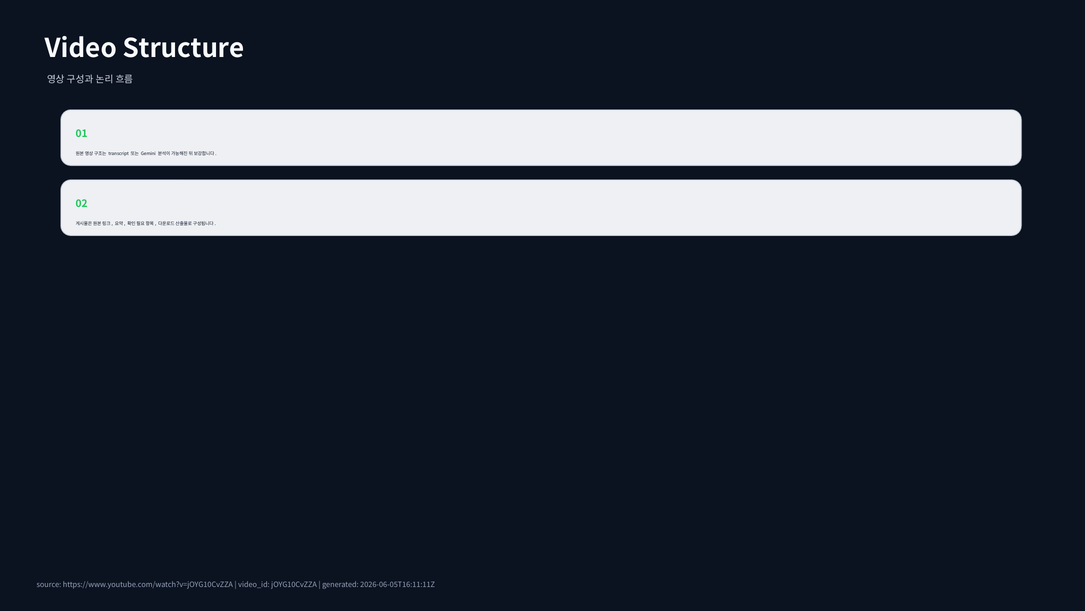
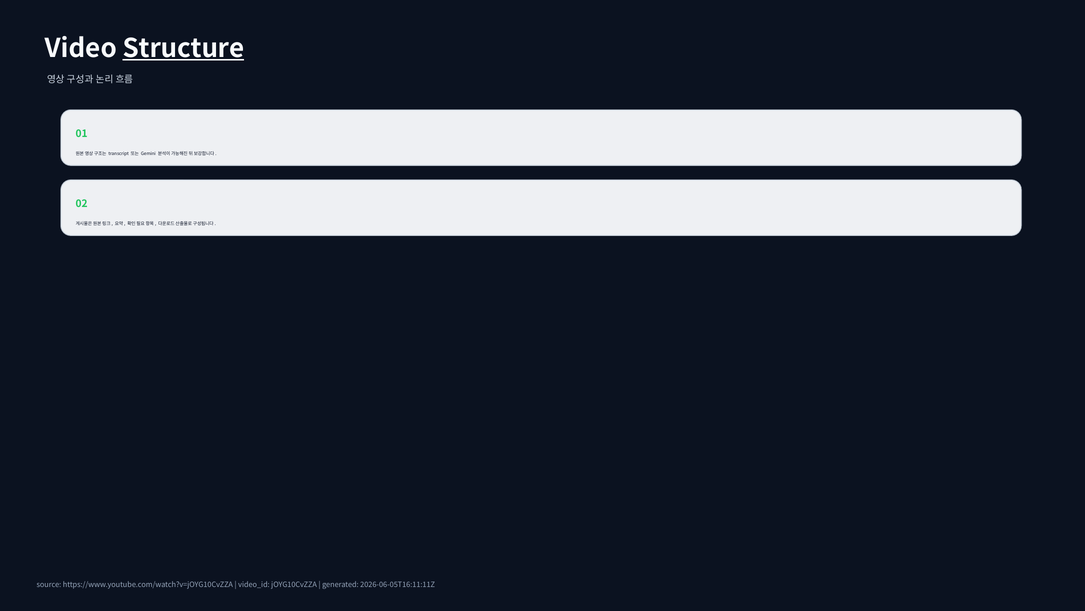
Structure underline: none -> present
